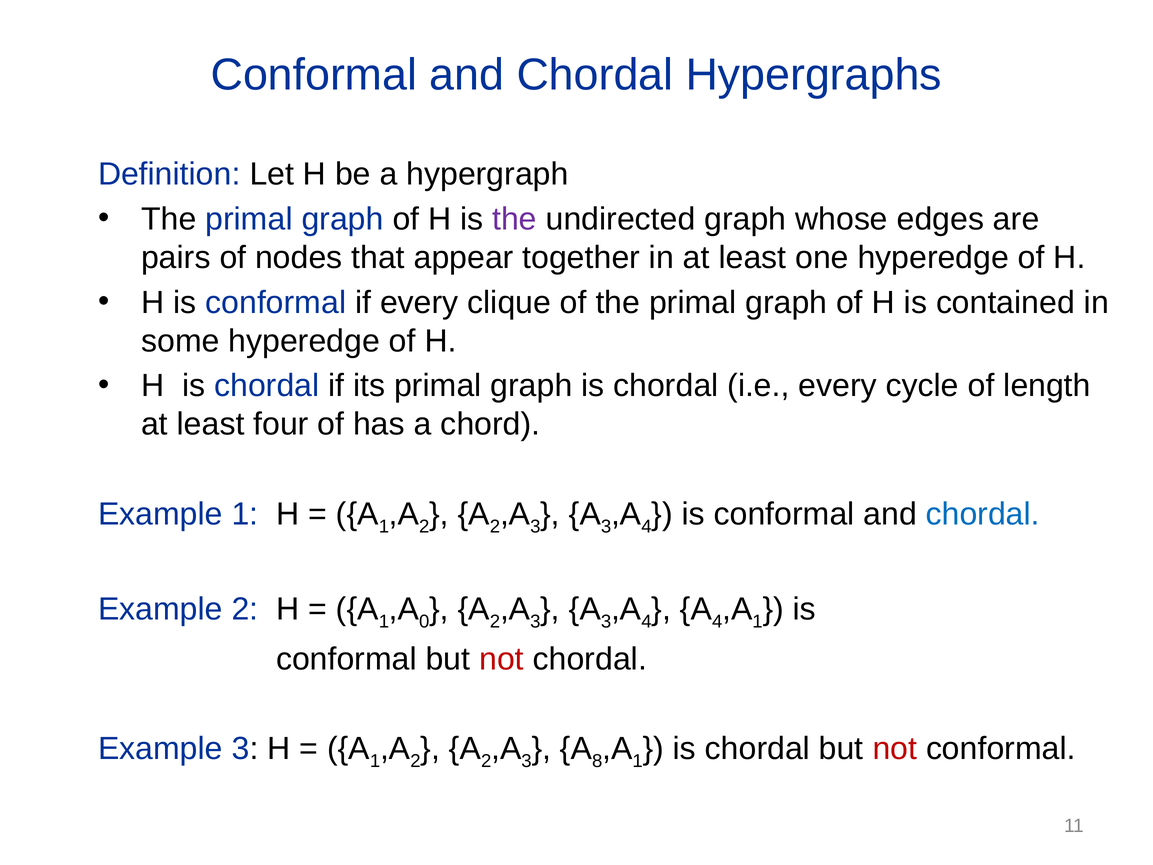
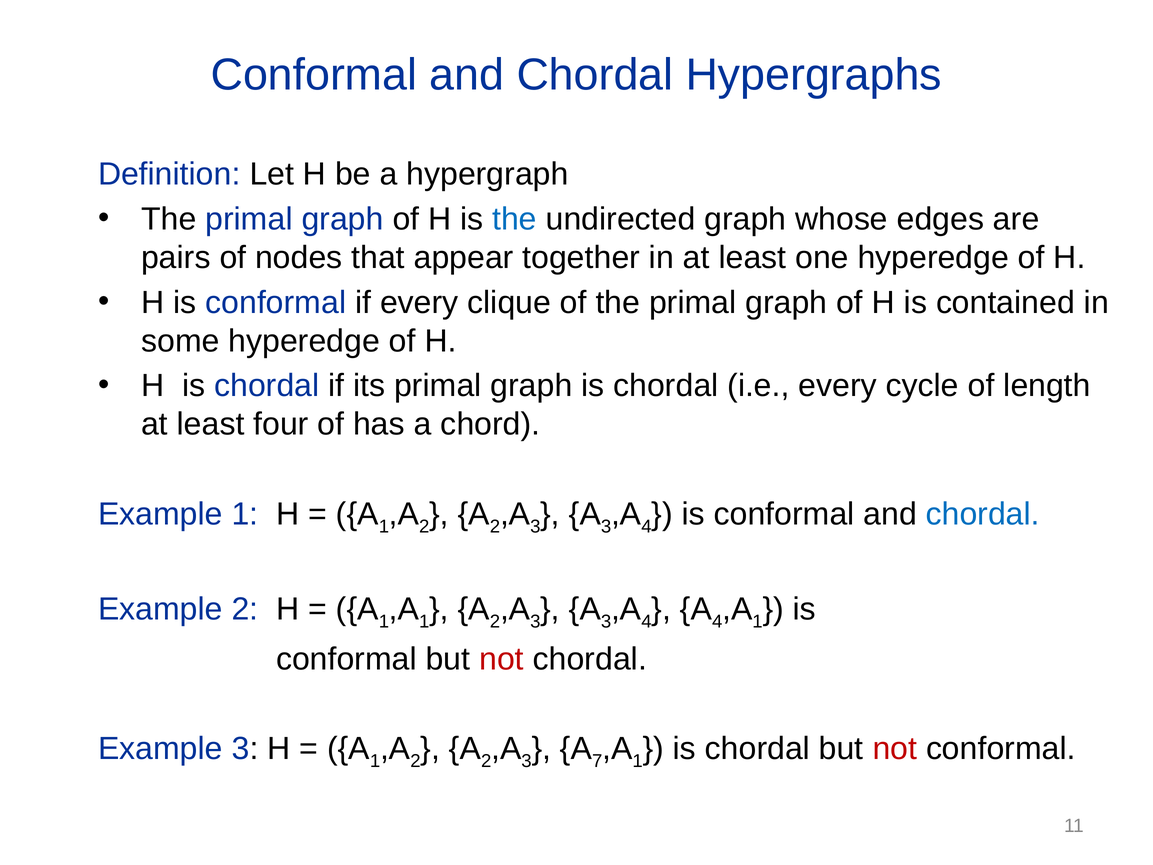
the at (515, 219) colour: purple -> blue
0 at (424, 621): 0 -> 1
8: 8 -> 7
